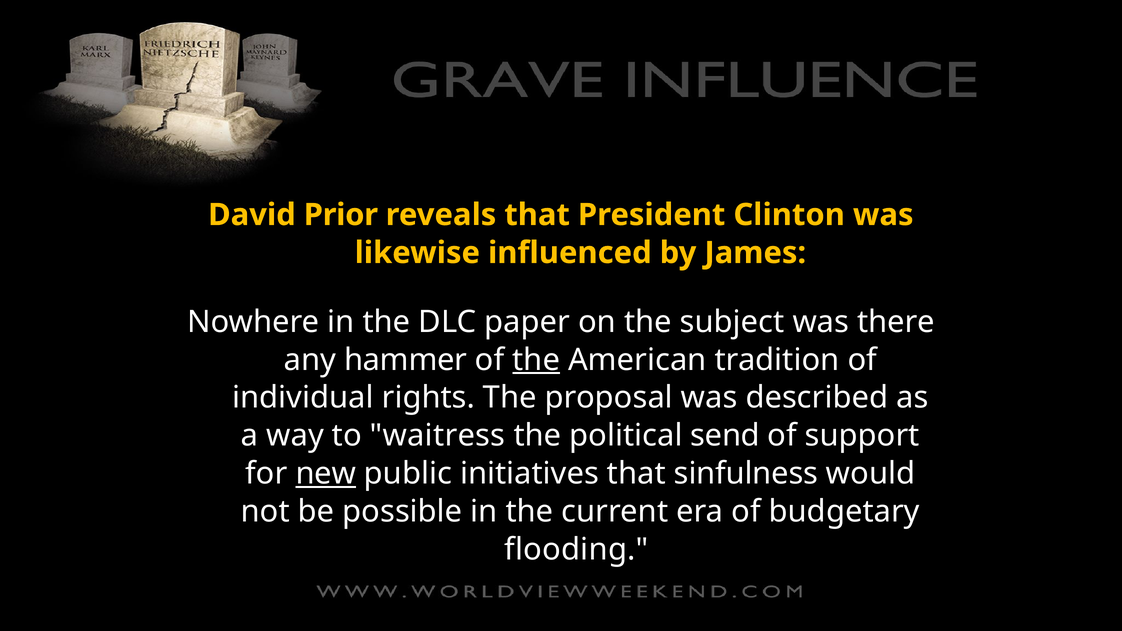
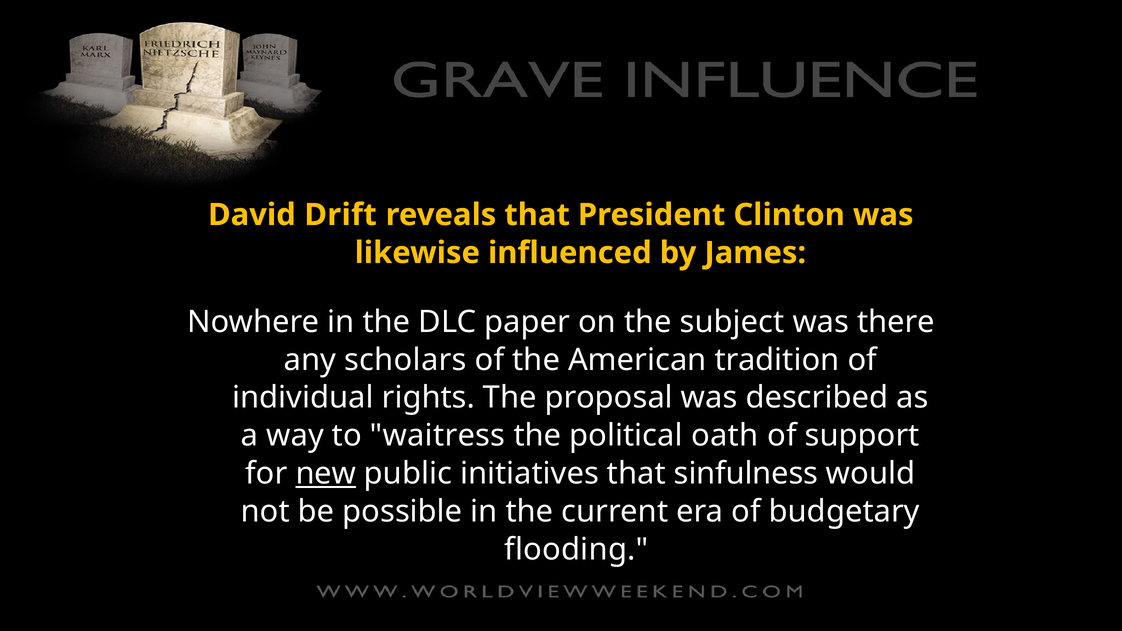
Prior: Prior -> Drift
hammer: hammer -> scholars
the at (536, 360) underline: present -> none
send: send -> oath
